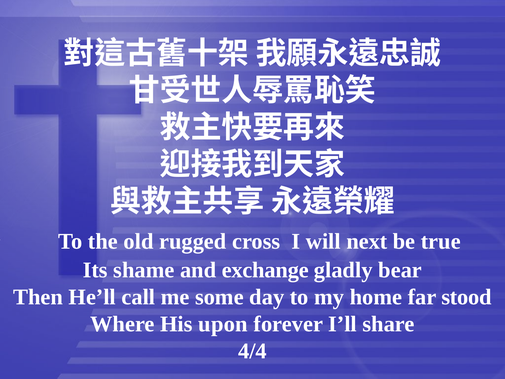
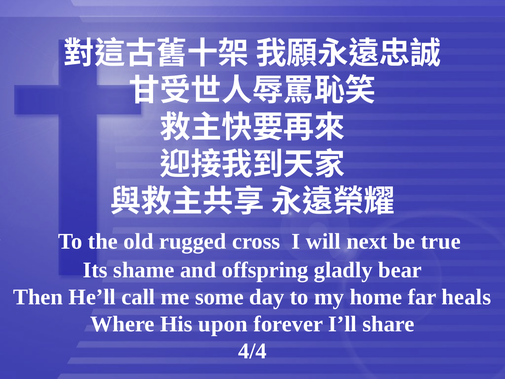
exchange: exchange -> offspring
stood: stood -> heals
